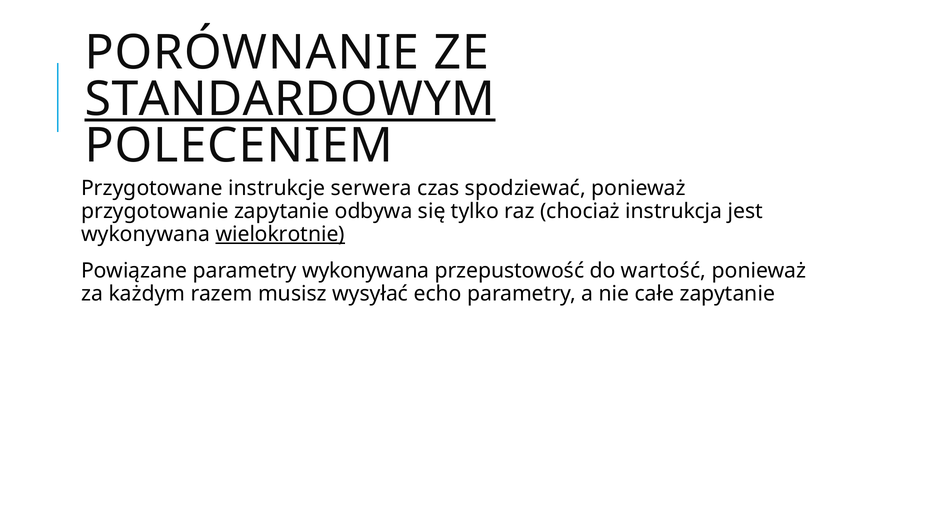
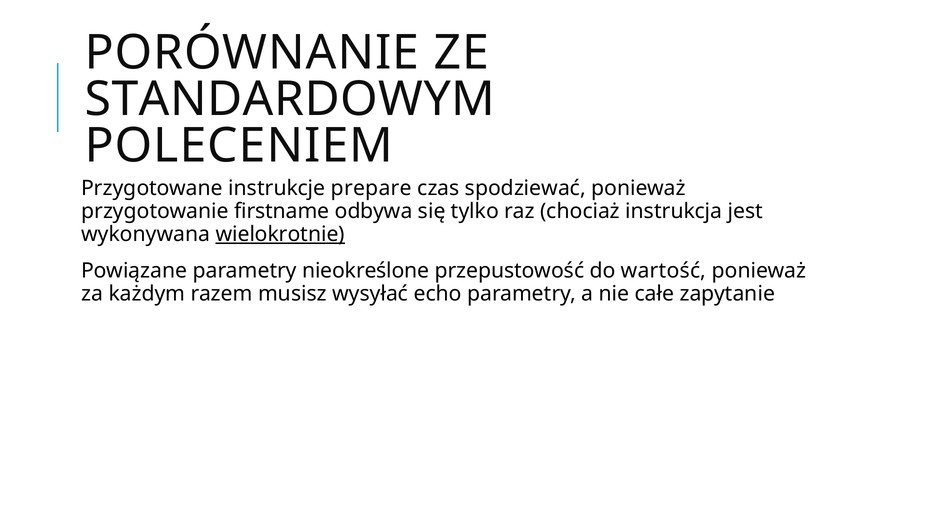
STANDARDOWYM underline: present -> none
serwera: serwera -> prepare
przygotowanie zapytanie: zapytanie -> firstname
parametry wykonywana: wykonywana -> nieokreślone
